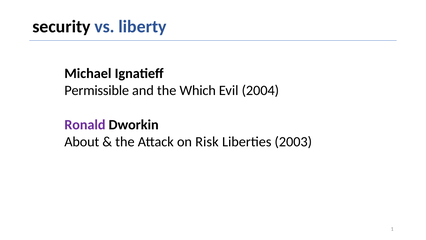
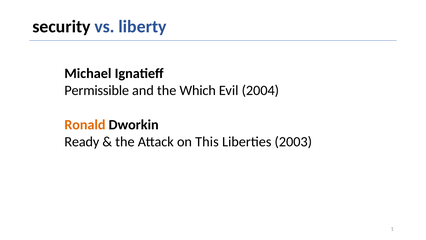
Ronald colour: purple -> orange
About: About -> Ready
Risk: Risk -> This
